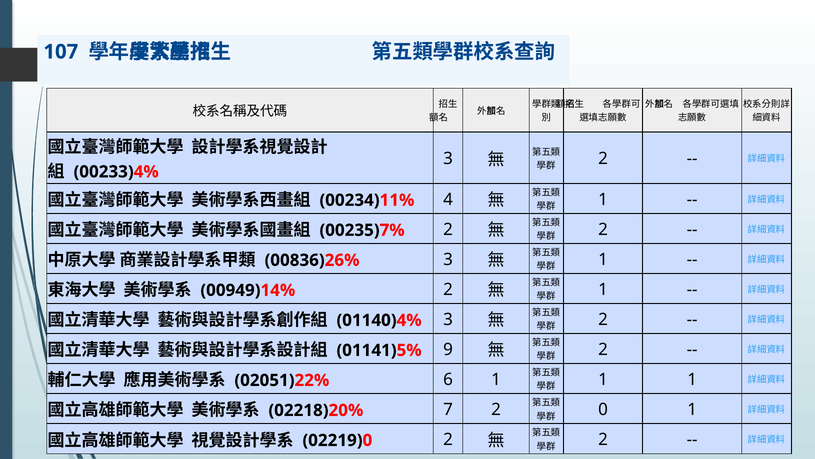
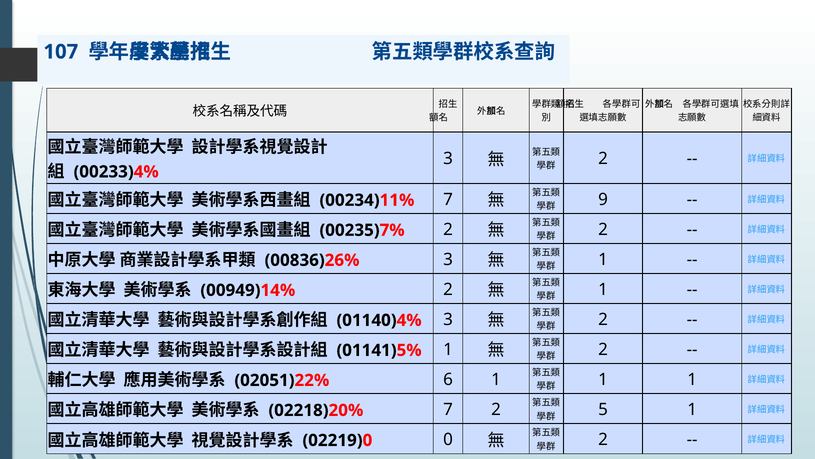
00234)11% 4: 4 -> 7
1 at (603, 199): 1 -> 9
01141)5% 9: 9 -> 1
0: 0 -> 5
02219)0 2: 2 -> 0
